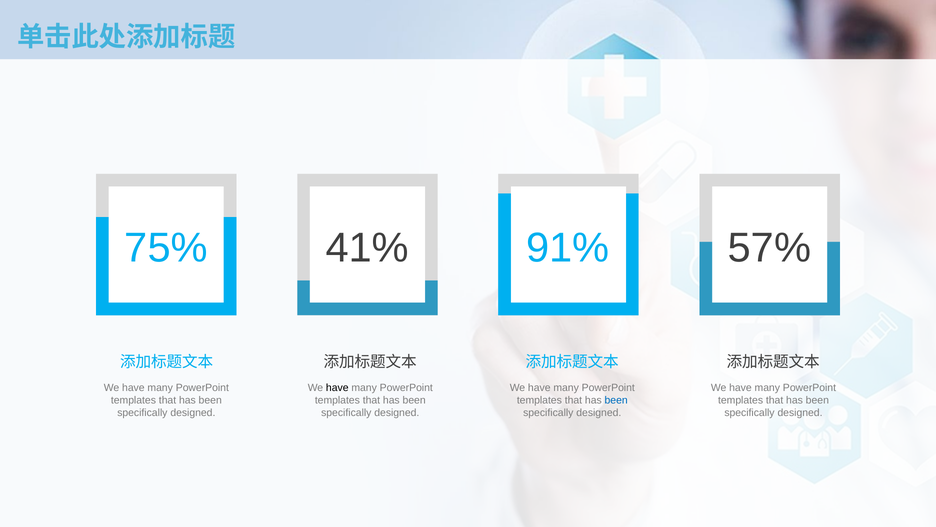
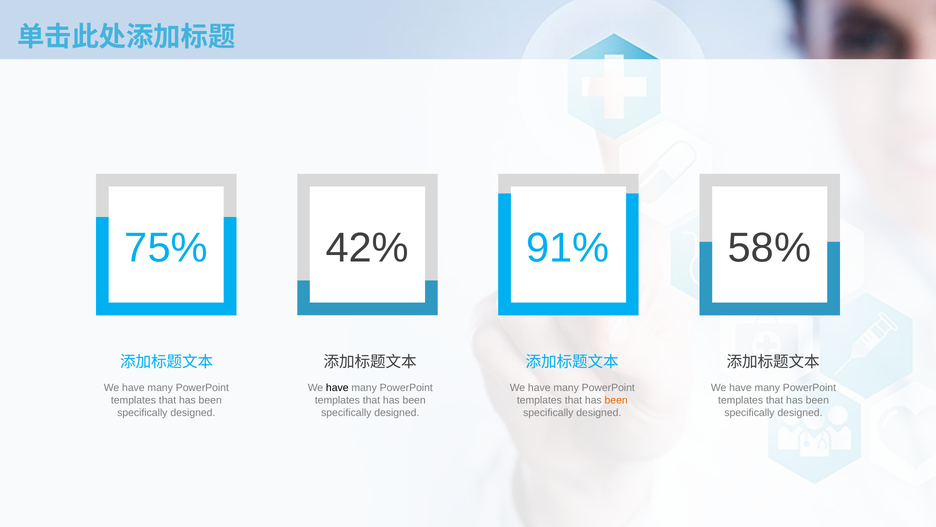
41%: 41% -> 42%
57%: 57% -> 58%
been at (616, 400) colour: blue -> orange
